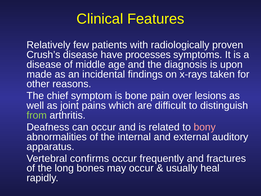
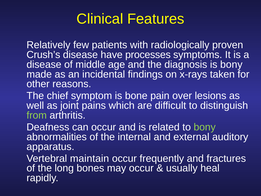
is upon: upon -> bony
bony at (205, 127) colour: pink -> light green
confirms: confirms -> maintain
